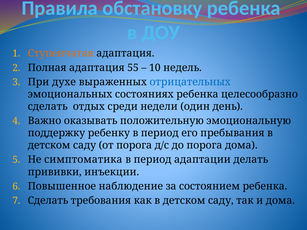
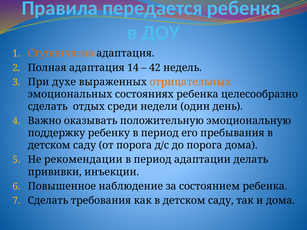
обстановку: обстановку -> передается
55: 55 -> 14
10: 10 -> 42
отрицательных colour: blue -> orange
симптоматика: симптоматика -> рекомендации
